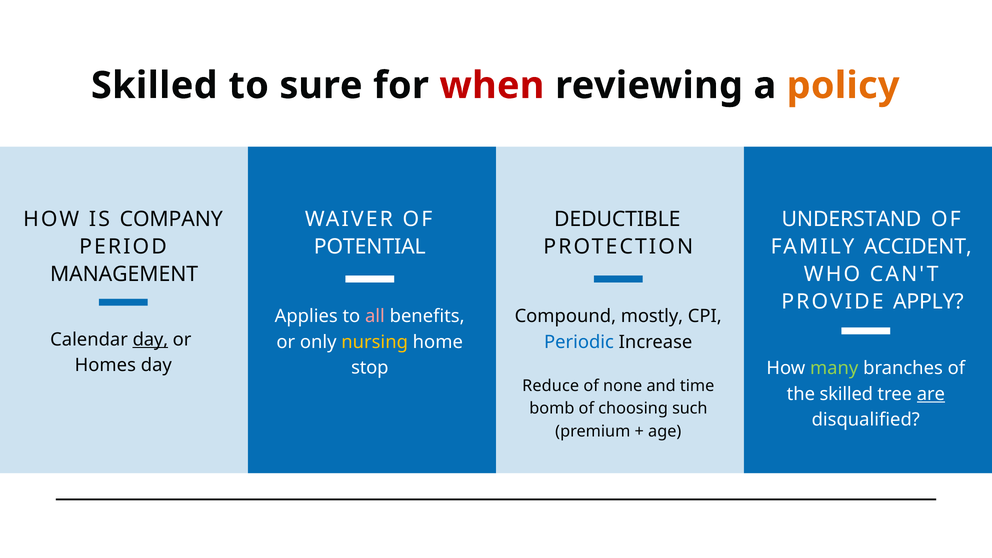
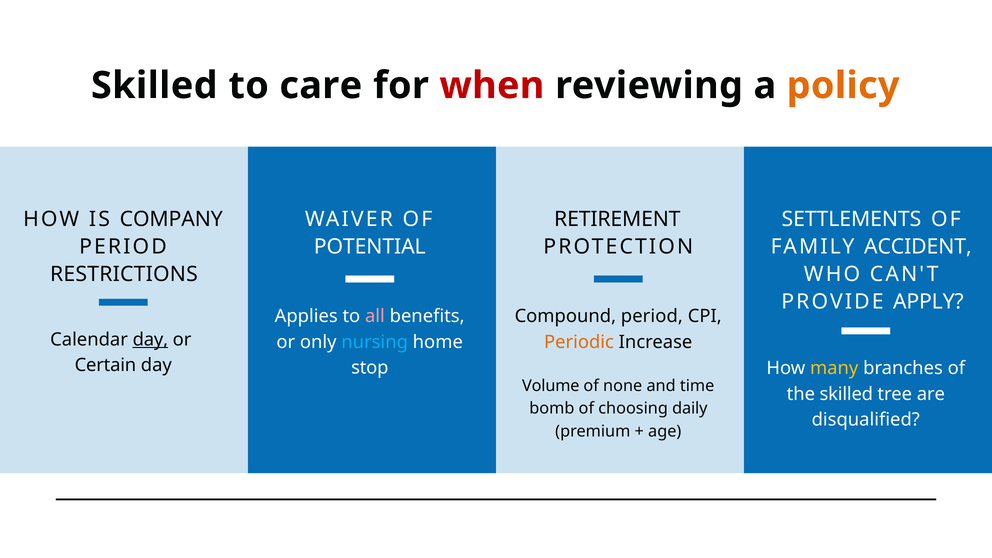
sure: sure -> care
DEDUCTIBLE: DEDUCTIBLE -> RETIREMENT
UNDERSTAND: UNDERSTAND -> SETTLEMENTS
MANAGEMENT: MANAGEMENT -> RESTRICTIONS
Compound mostly: mostly -> period
nursing colour: yellow -> light blue
Periodic colour: blue -> orange
Homes: Homes -> Certain
many colour: light green -> yellow
Reduce: Reduce -> Volume
are underline: present -> none
such: such -> daily
